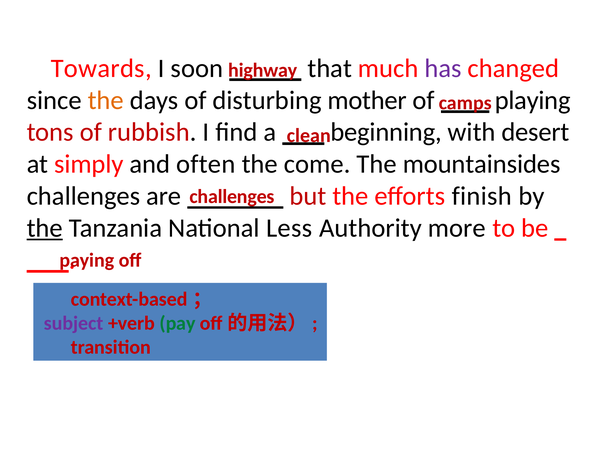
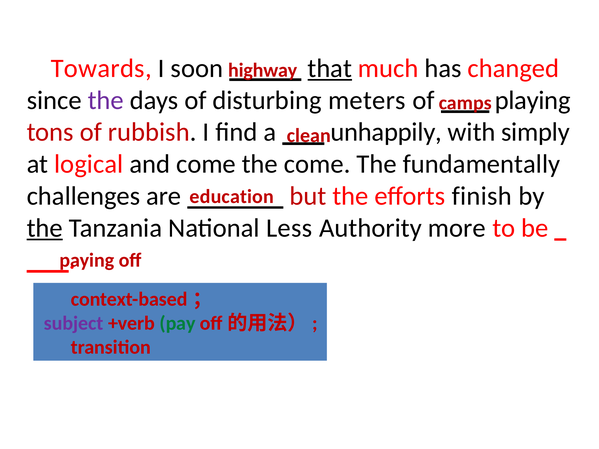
that underline: none -> present
has colour: purple -> black
the at (106, 100) colour: orange -> purple
mother: mother -> meters
beginning: beginning -> unhappily
desert: desert -> simply
simply: simply -> logical
and often: often -> come
mountainsides: mountainsides -> fundamentally
challenges at (232, 197): challenges -> education
